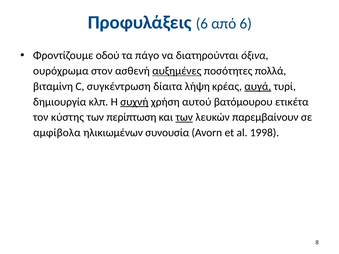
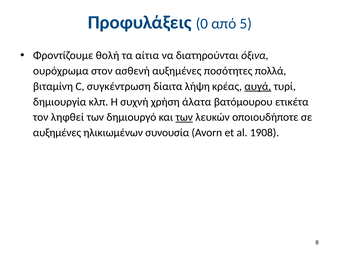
Προφυλάξεις 6: 6 -> 0
από 6: 6 -> 5
οδού: οδού -> θολή
πάγο: πάγο -> αίτια
αυξημένες at (177, 71) underline: present -> none
συχνή underline: present -> none
αυτού: αυτού -> άλατα
κύστης: κύστης -> ληφθεί
περίπτωση: περίπτωση -> δημιουργό
παρεμβαίνουν: παρεμβαίνουν -> οποιουδήποτε
αμφίβολα at (57, 133): αμφίβολα -> αυξημένες
1998: 1998 -> 1908
